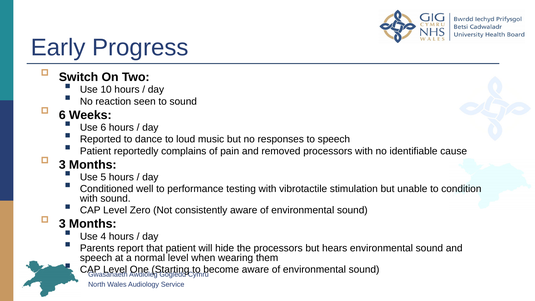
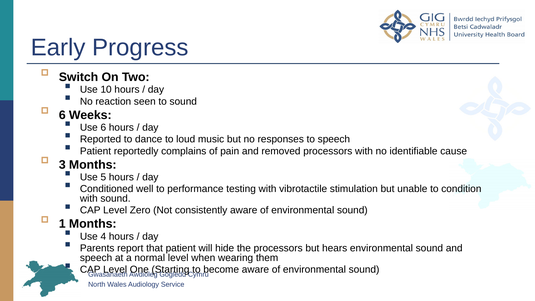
3 at (62, 224): 3 -> 1
